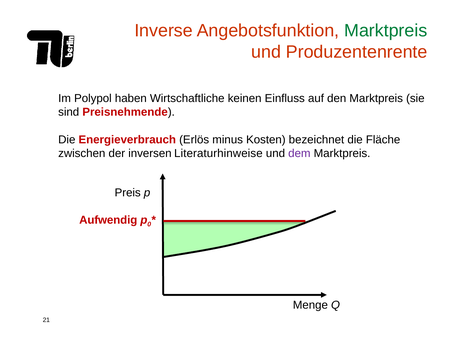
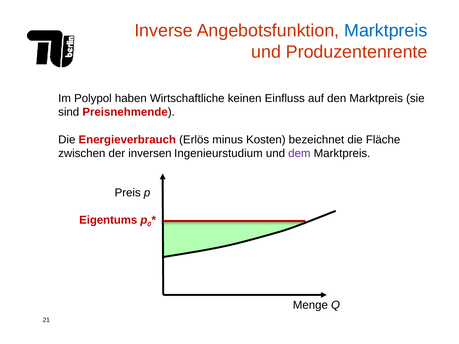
Marktpreis at (386, 31) colour: green -> blue
Literaturhinweise: Literaturhinweise -> Ingenieurstudium
Aufwendig: Aufwendig -> Eigentums
